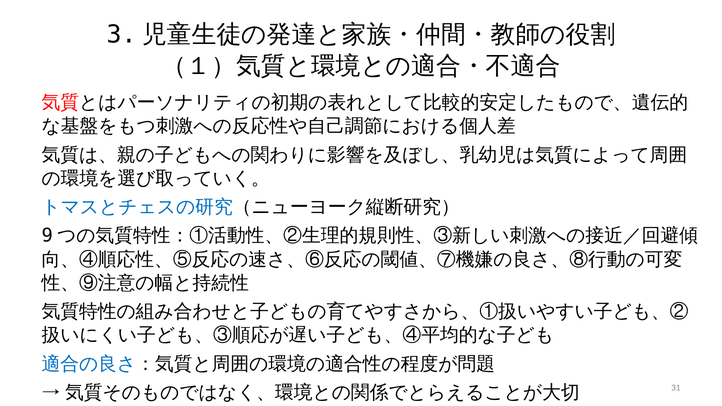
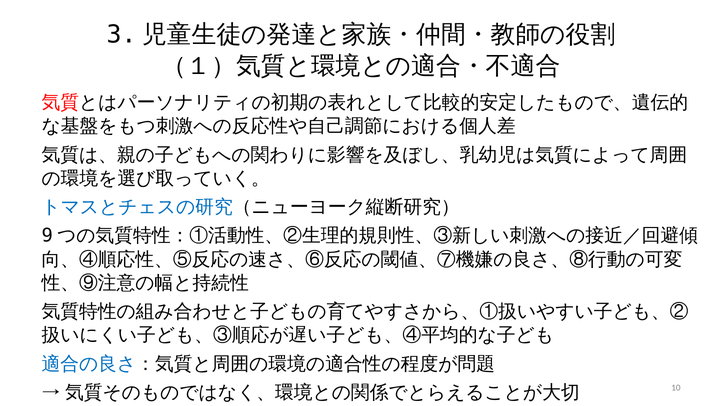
31: 31 -> 10
